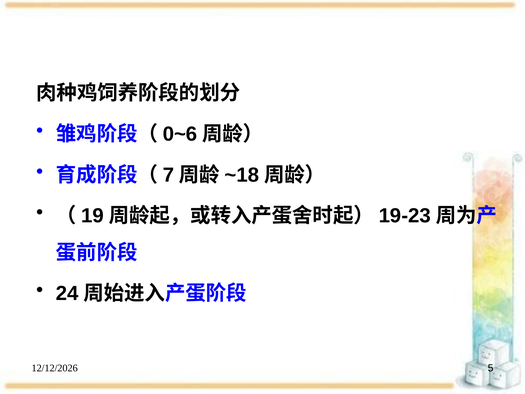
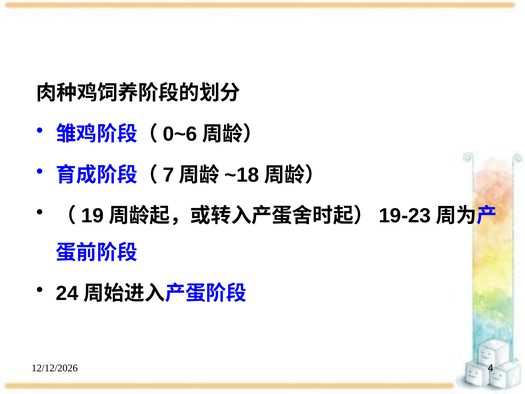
5: 5 -> 4
